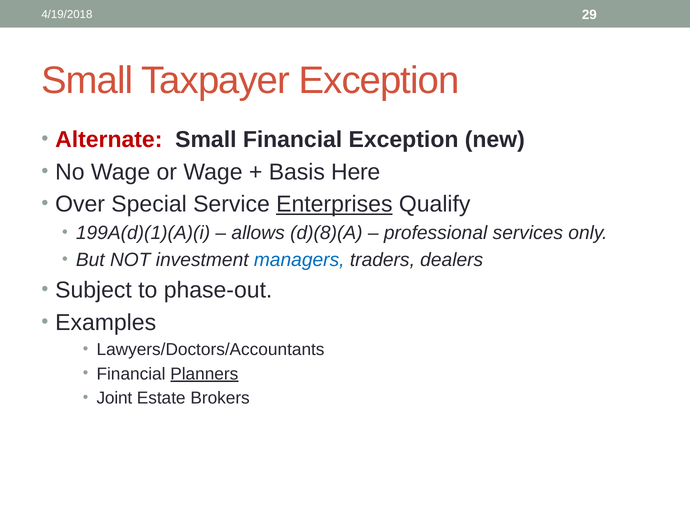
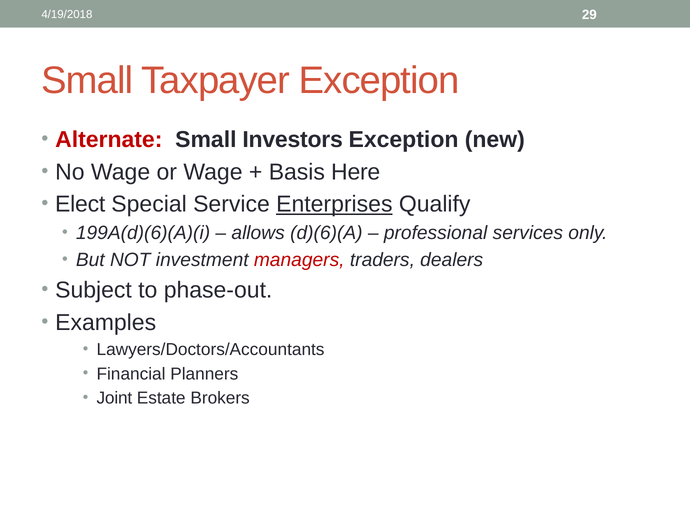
Small Financial: Financial -> Investors
Over: Over -> Elect
199A(d)(1)(A)(i: 199A(d)(1)(A)(i -> 199A(d)(6)(A)(i
d)(8)(A: d)(8)(A -> d)(6)(A
managers colour: blue -> red
Planners underline: present -> none
